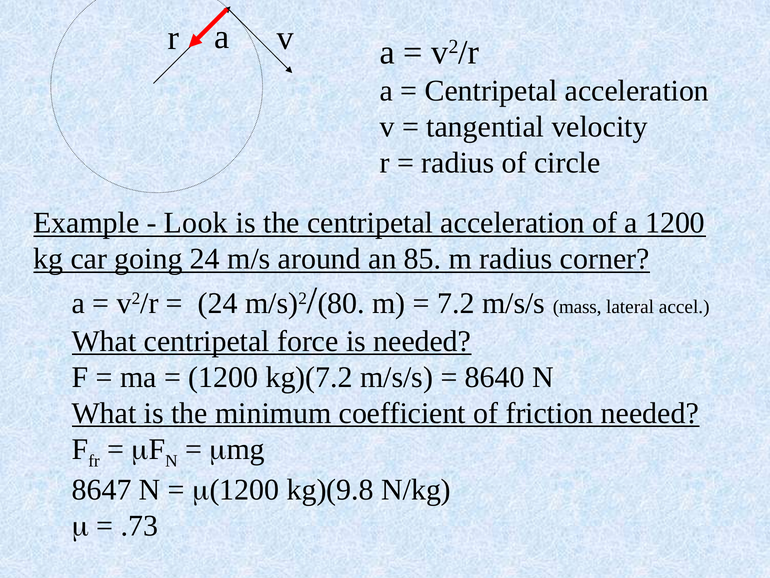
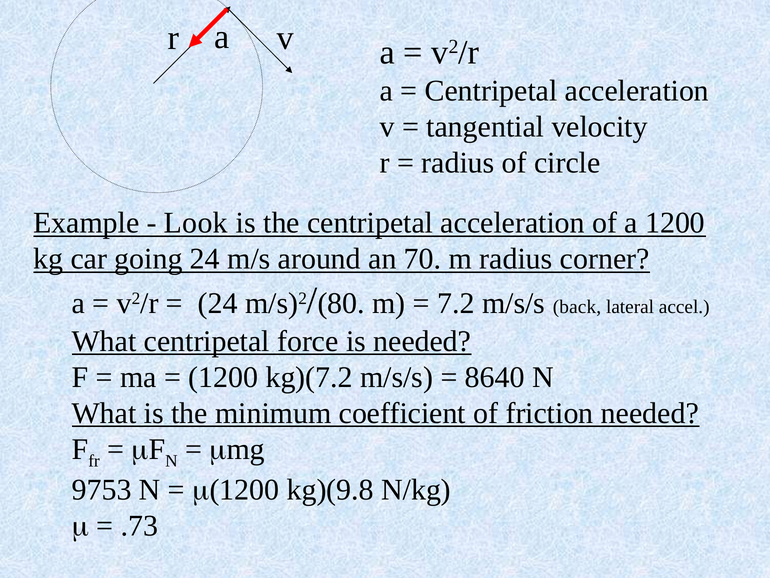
85: 85 -> 70
mass: mass -> back
8647: 8647 -> 9753
